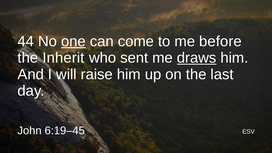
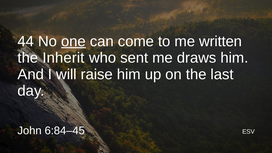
before: before -> written
draws underline: present -> none
6:19–45: 6:19–45 -> 6:84–45
